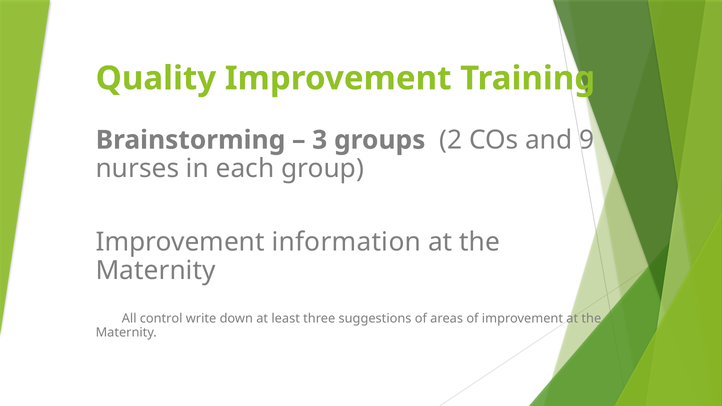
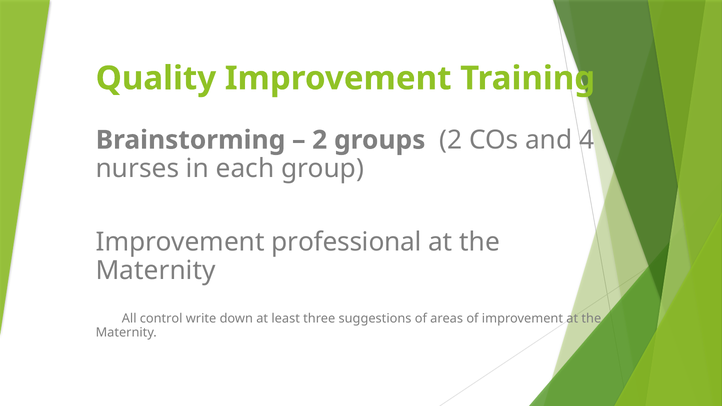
3 at (320, 140): 3 -> 2
9: 9 -> 4
information: information -> professional
